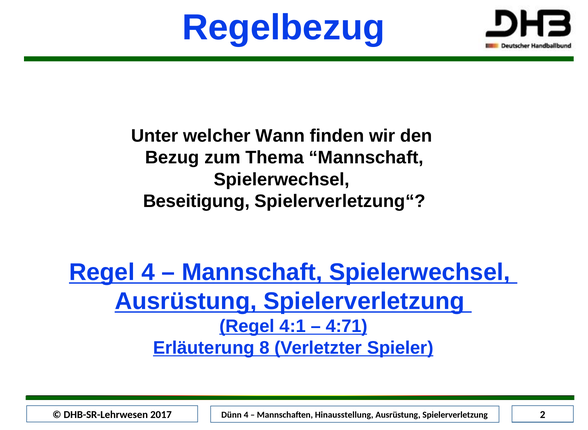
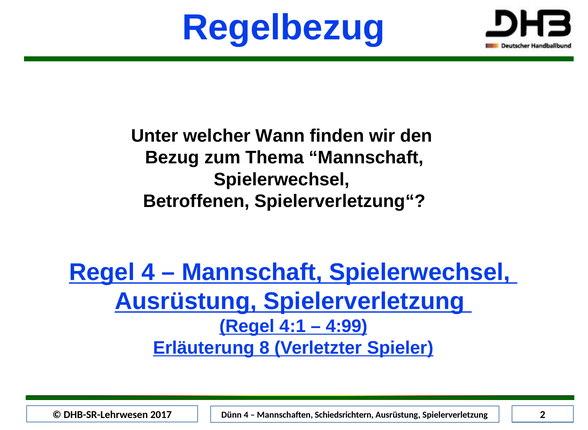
Beseitigung: Beseitigung -> Betroffenen
4:71: 4:71 -> 4:99
Hinausstellung: Hinausstellung -> Schiedsrichtern
